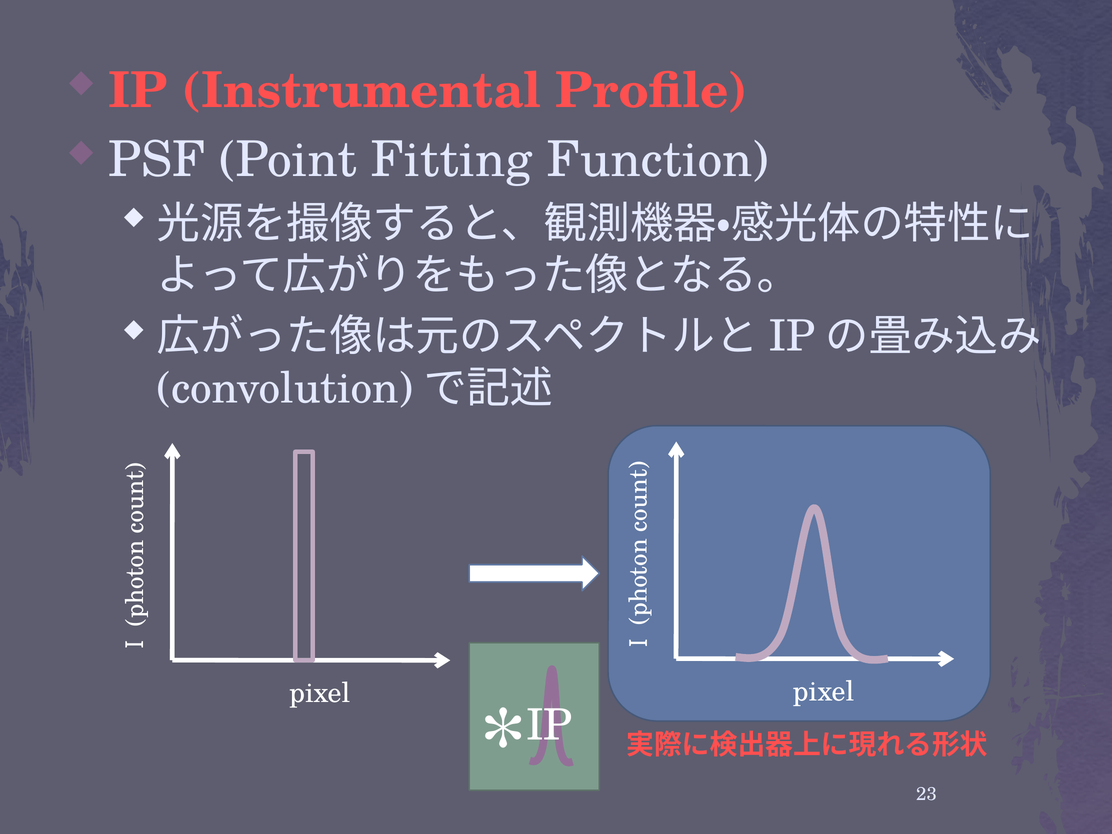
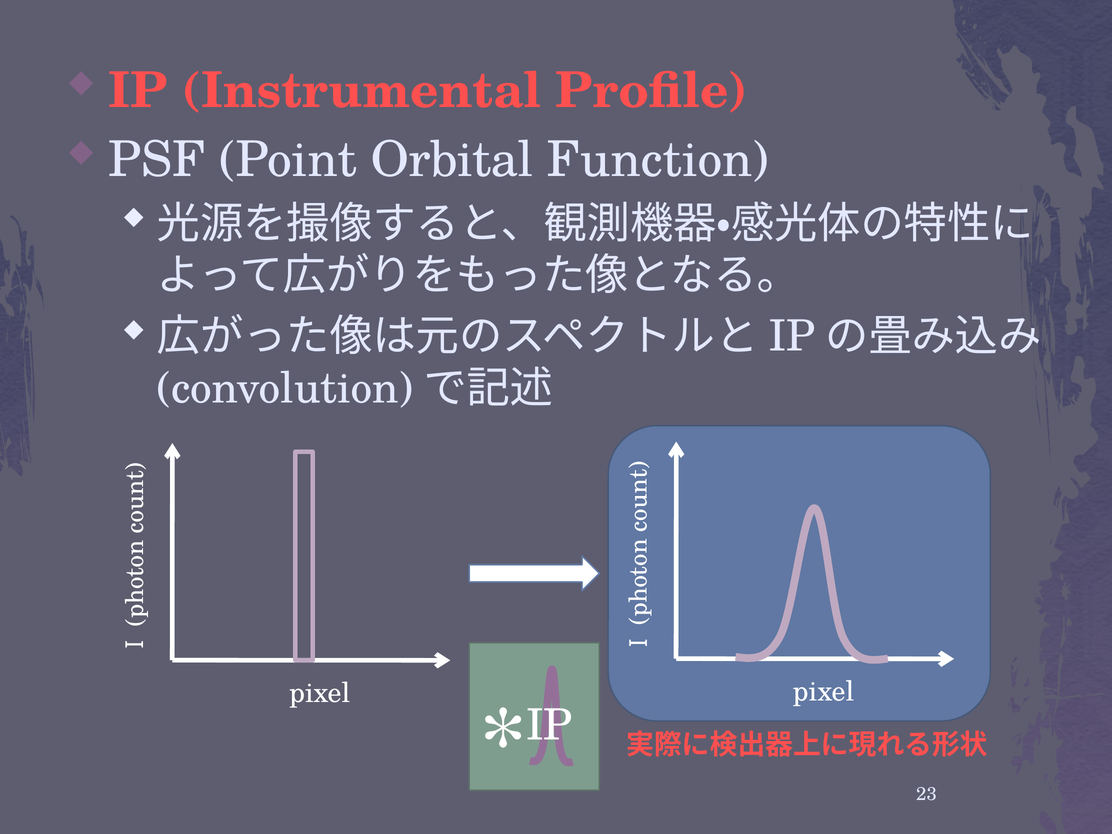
Fitting: Fitting -> Orbital
